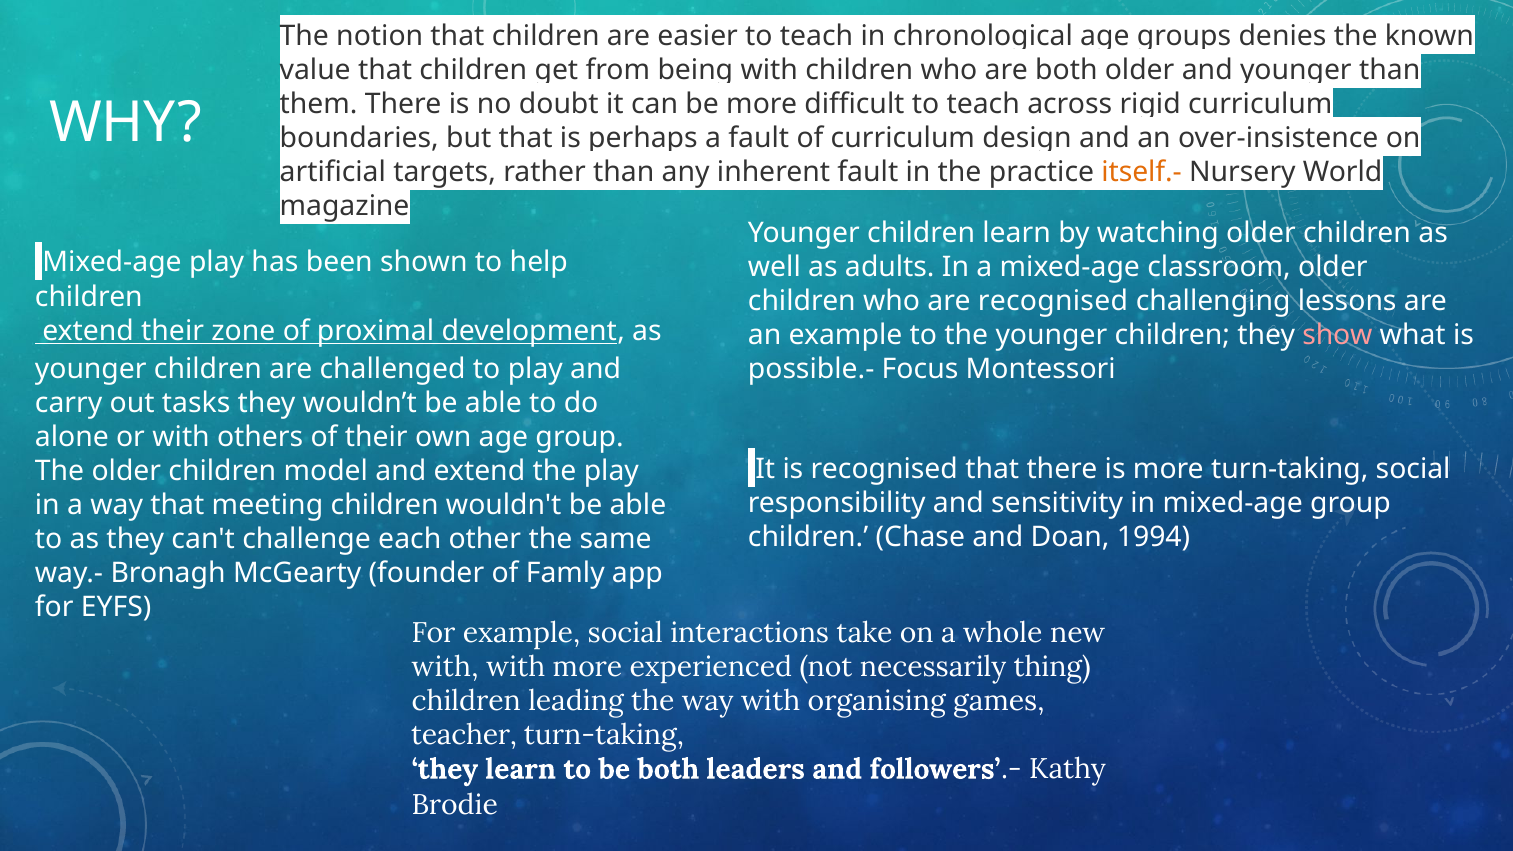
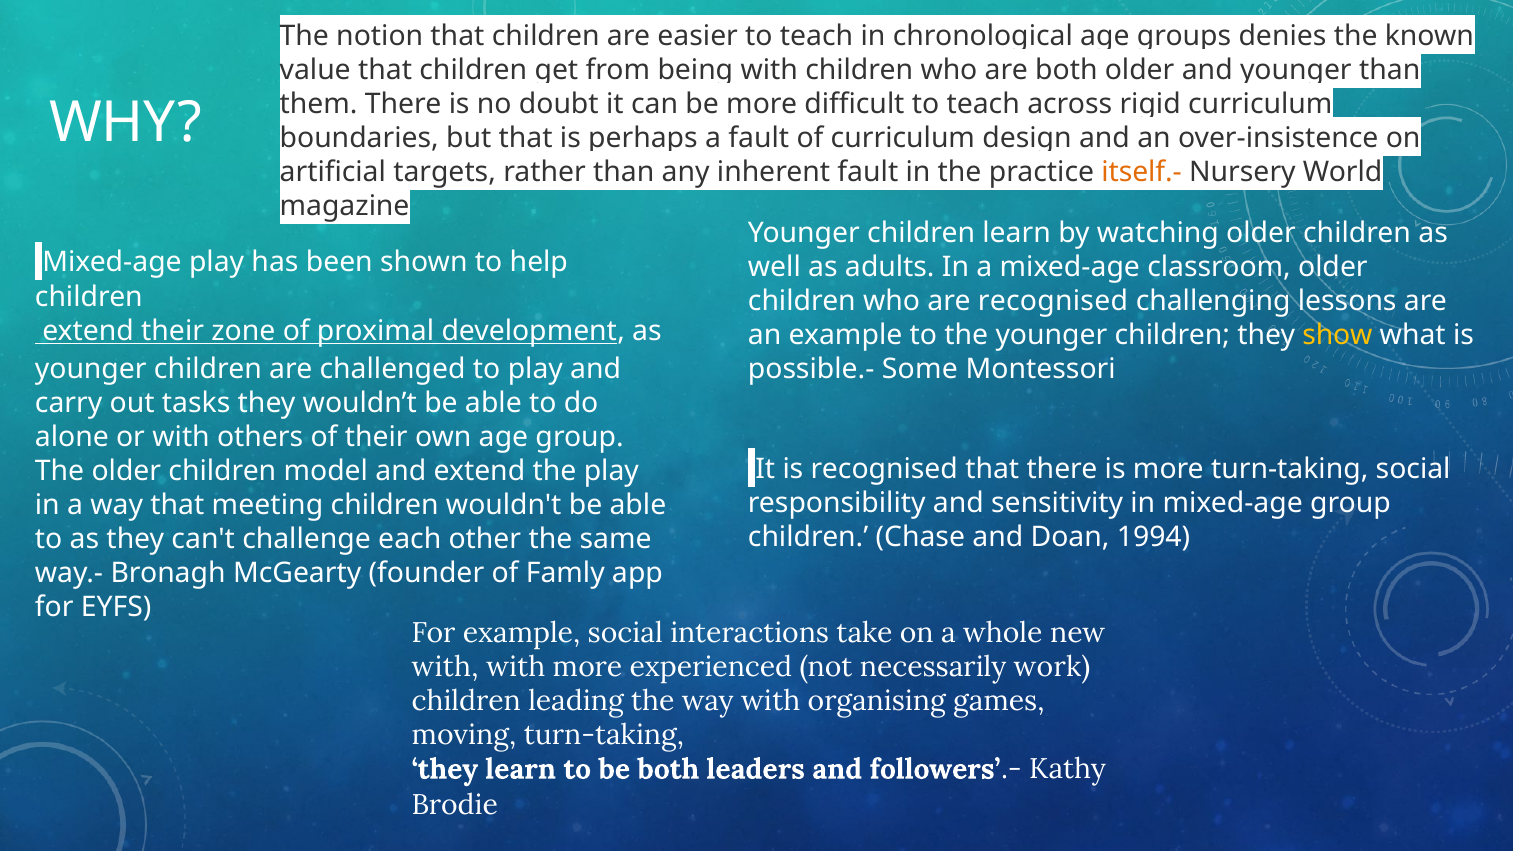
show colour: pink -> yellow
Focus: Focus -> Some
thing: thing -> work
teacher: teacher -> moving
